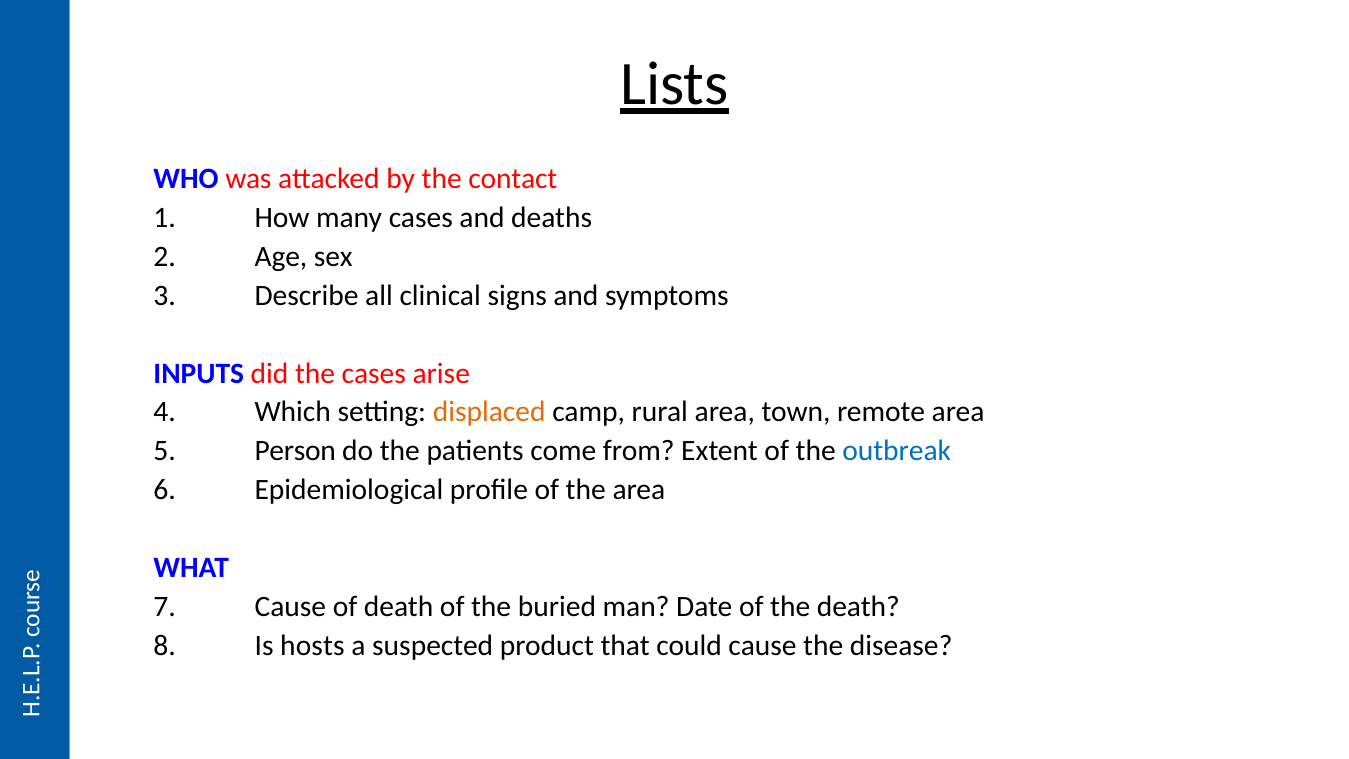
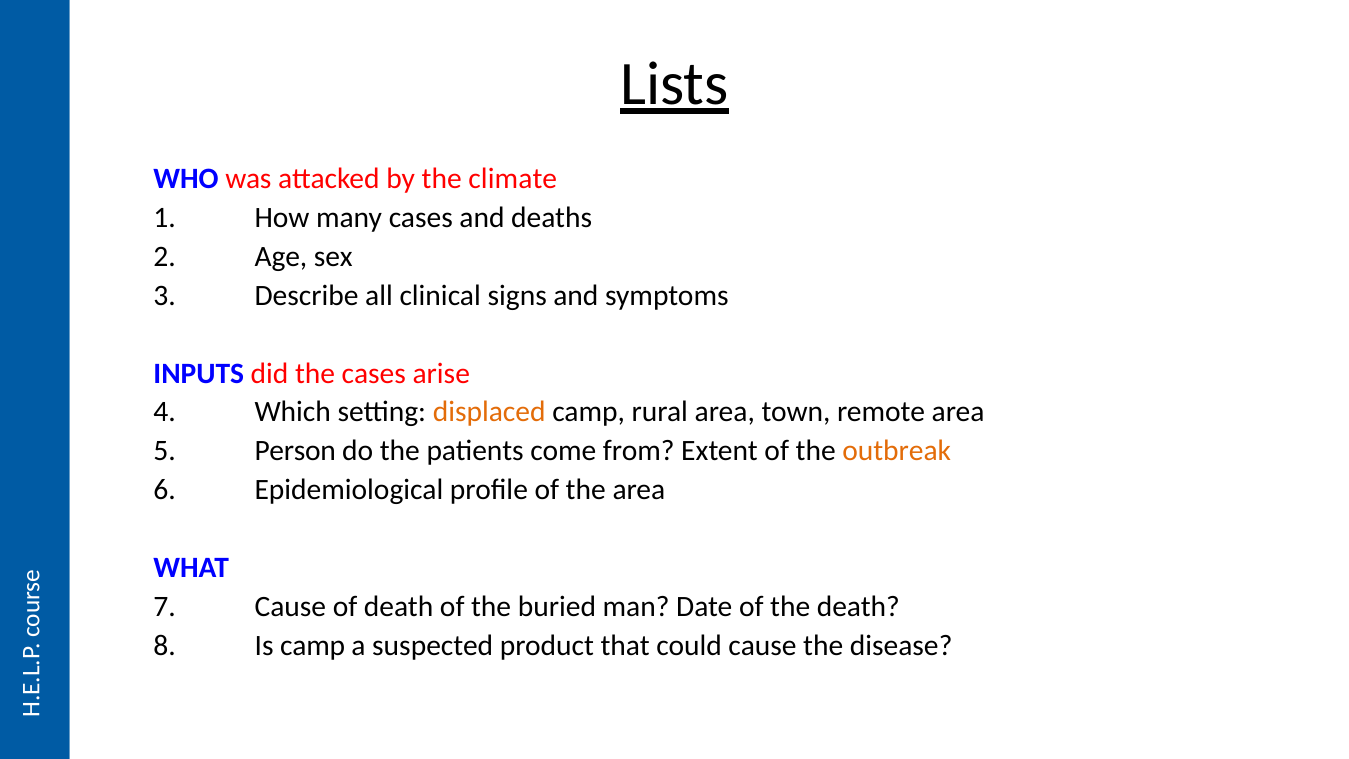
contact: contact -> climate
outbreak colour: blue -> orange
Is hosts: hosts -> camp
